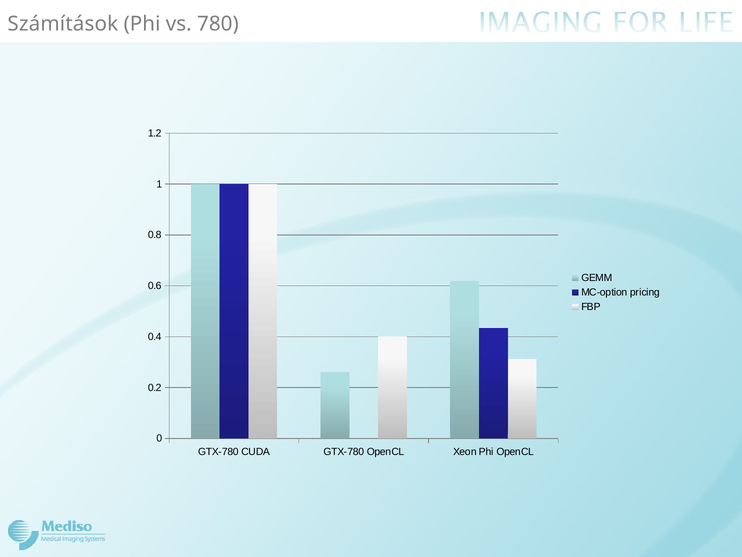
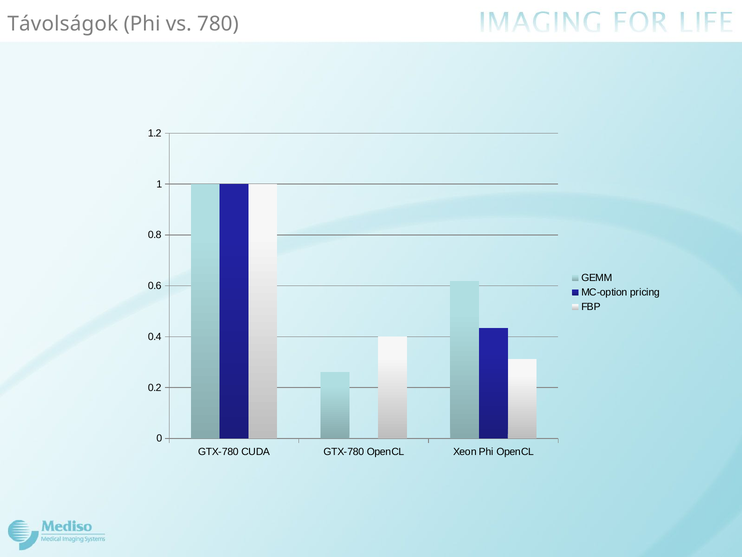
Számítások: Számítások -> Távolságok
